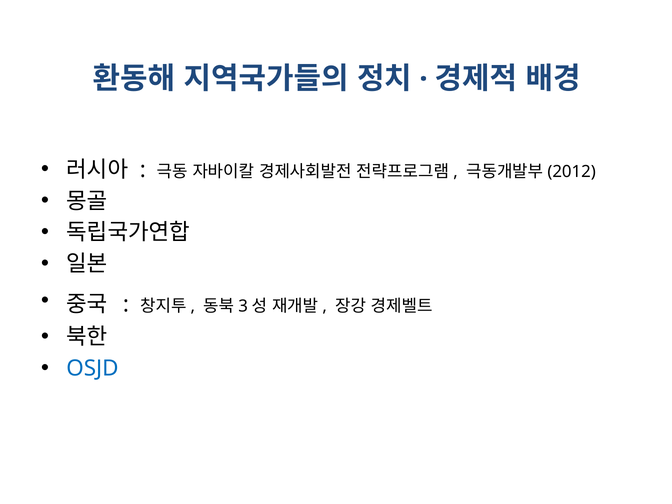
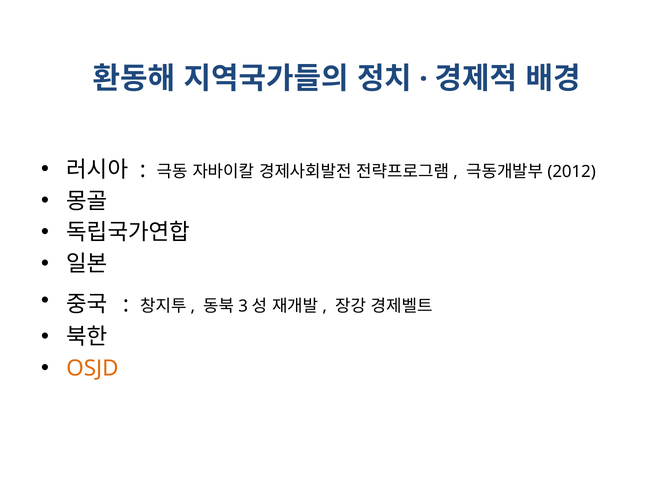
OSJD colour: blue -> orange
